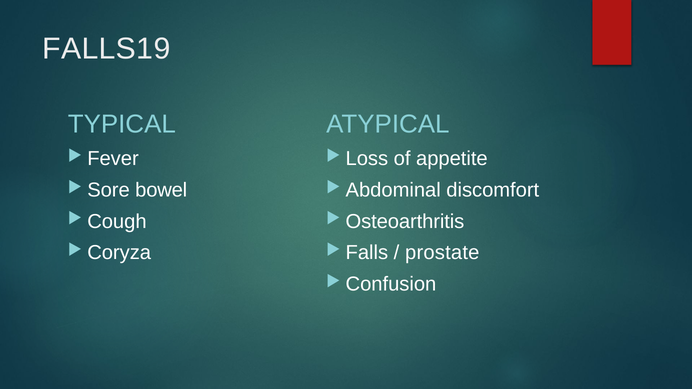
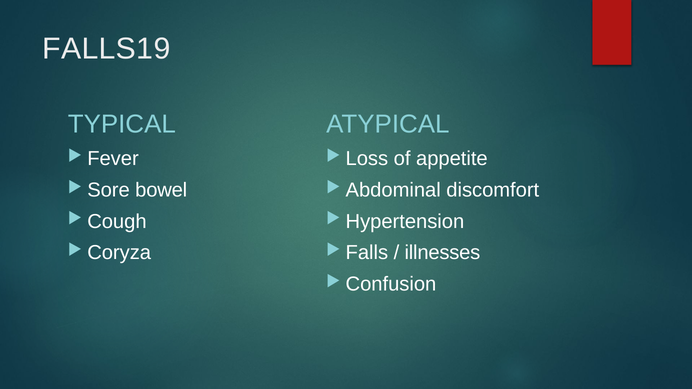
Osteoarthritis: Osteoarthritis -> Hypertension
prostate: prostate -> illnesses
